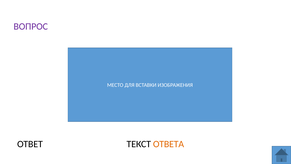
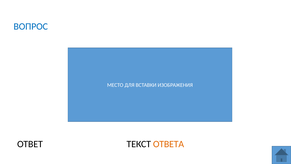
ВОПРОС colour: purple -> blue
